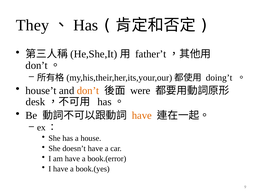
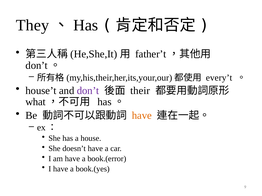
doing’t: doing’t -> every’t
don’t at (88, 91) colour: orange -> purple
were: were -> their
desk: desk -> what
